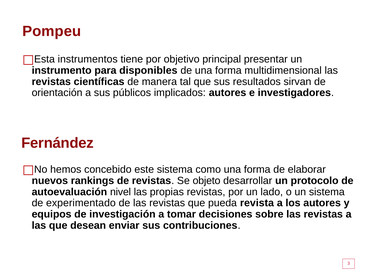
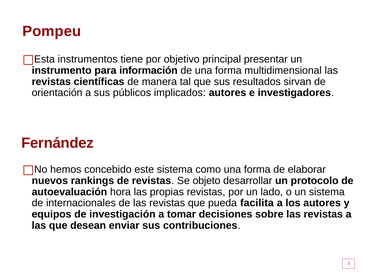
disponibles: disponibles -> información
nivel: nivel -> hora
experimentado: experimentado -> internacionales
revista: revista -> facilita
